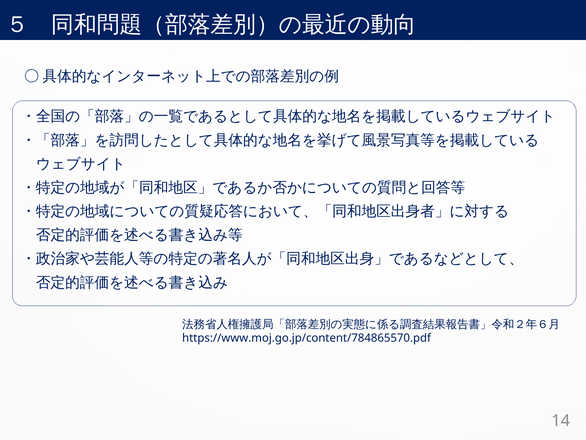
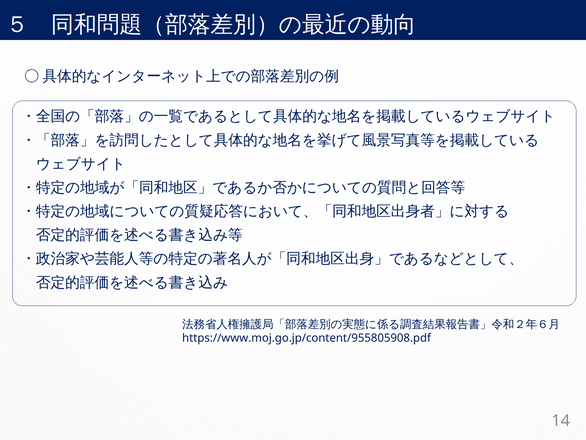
https://www.moj.go.jp/content/784865570.pdf: https://www.moj.go.jp/content/784865570.pdf -> https://www.moj.go.jp/content/955805908.pdf
